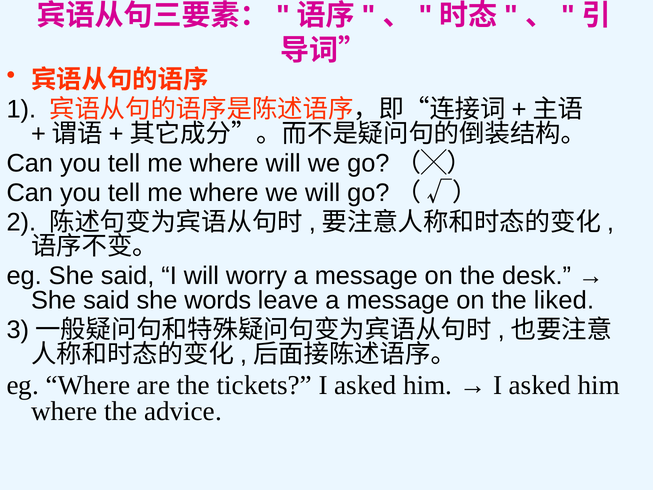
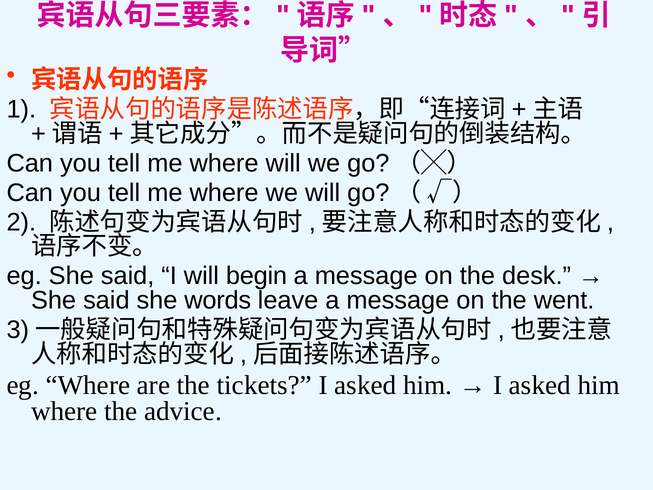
worry: worry -> begin
liked: liked -> went
